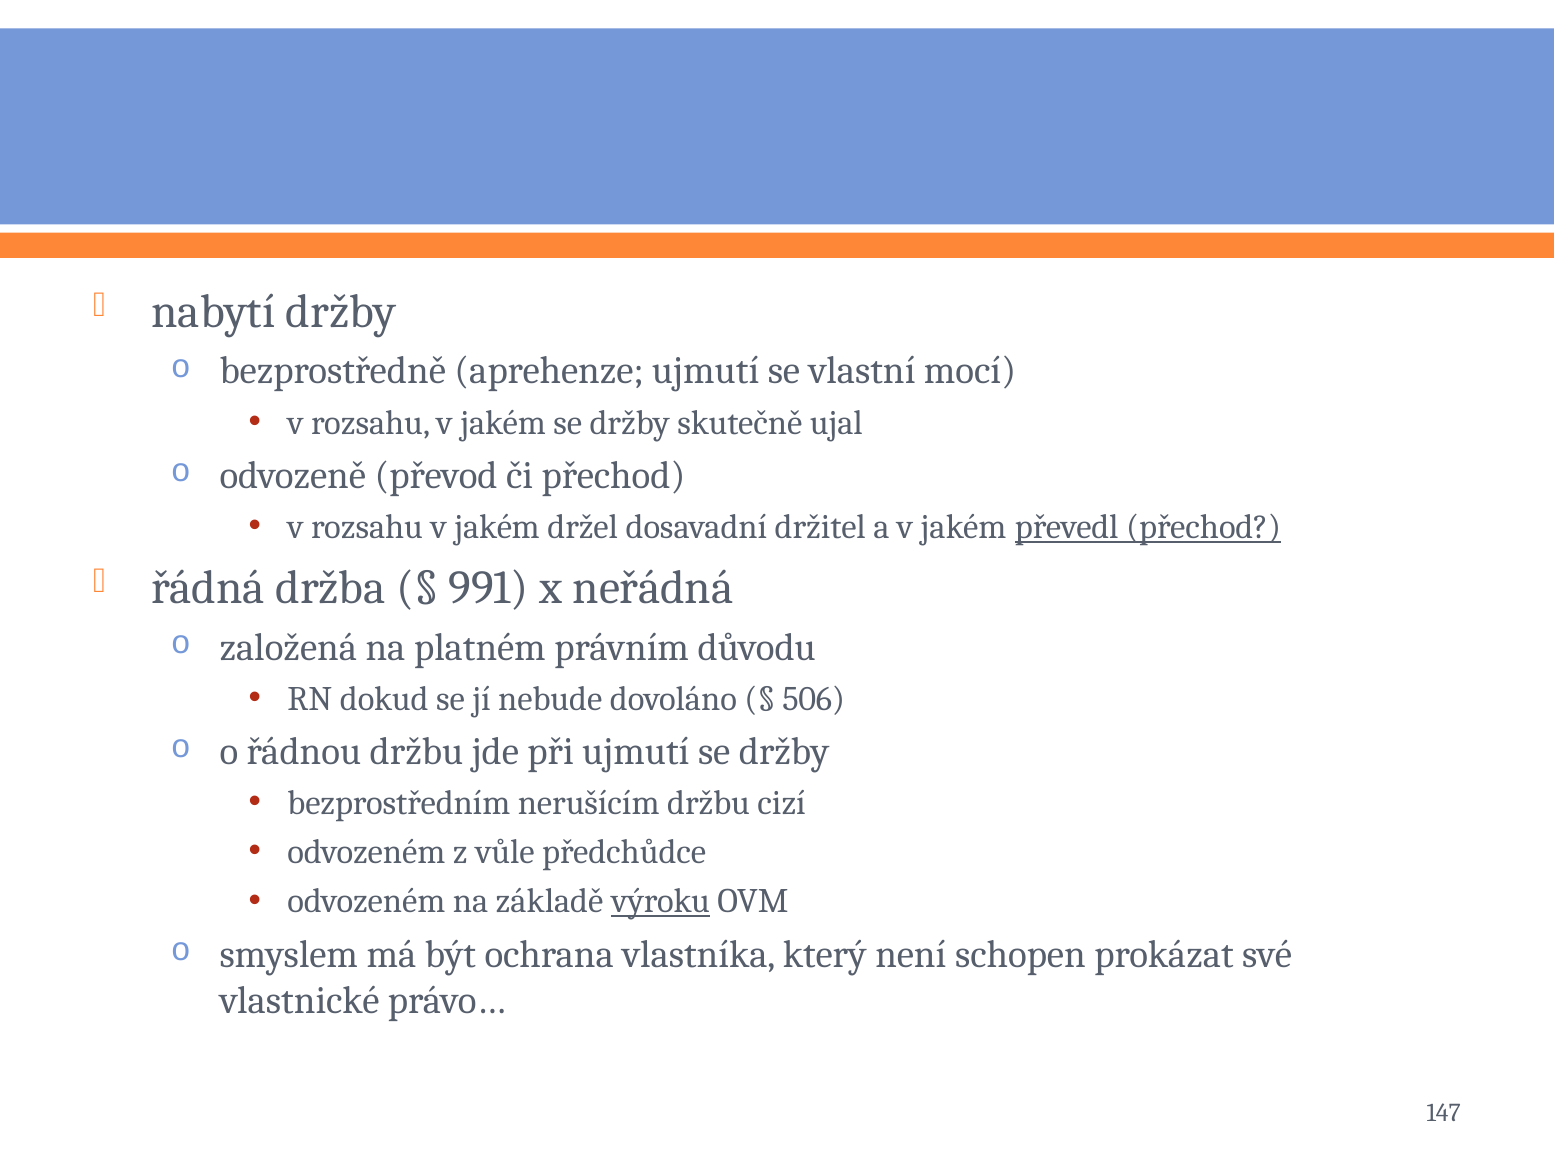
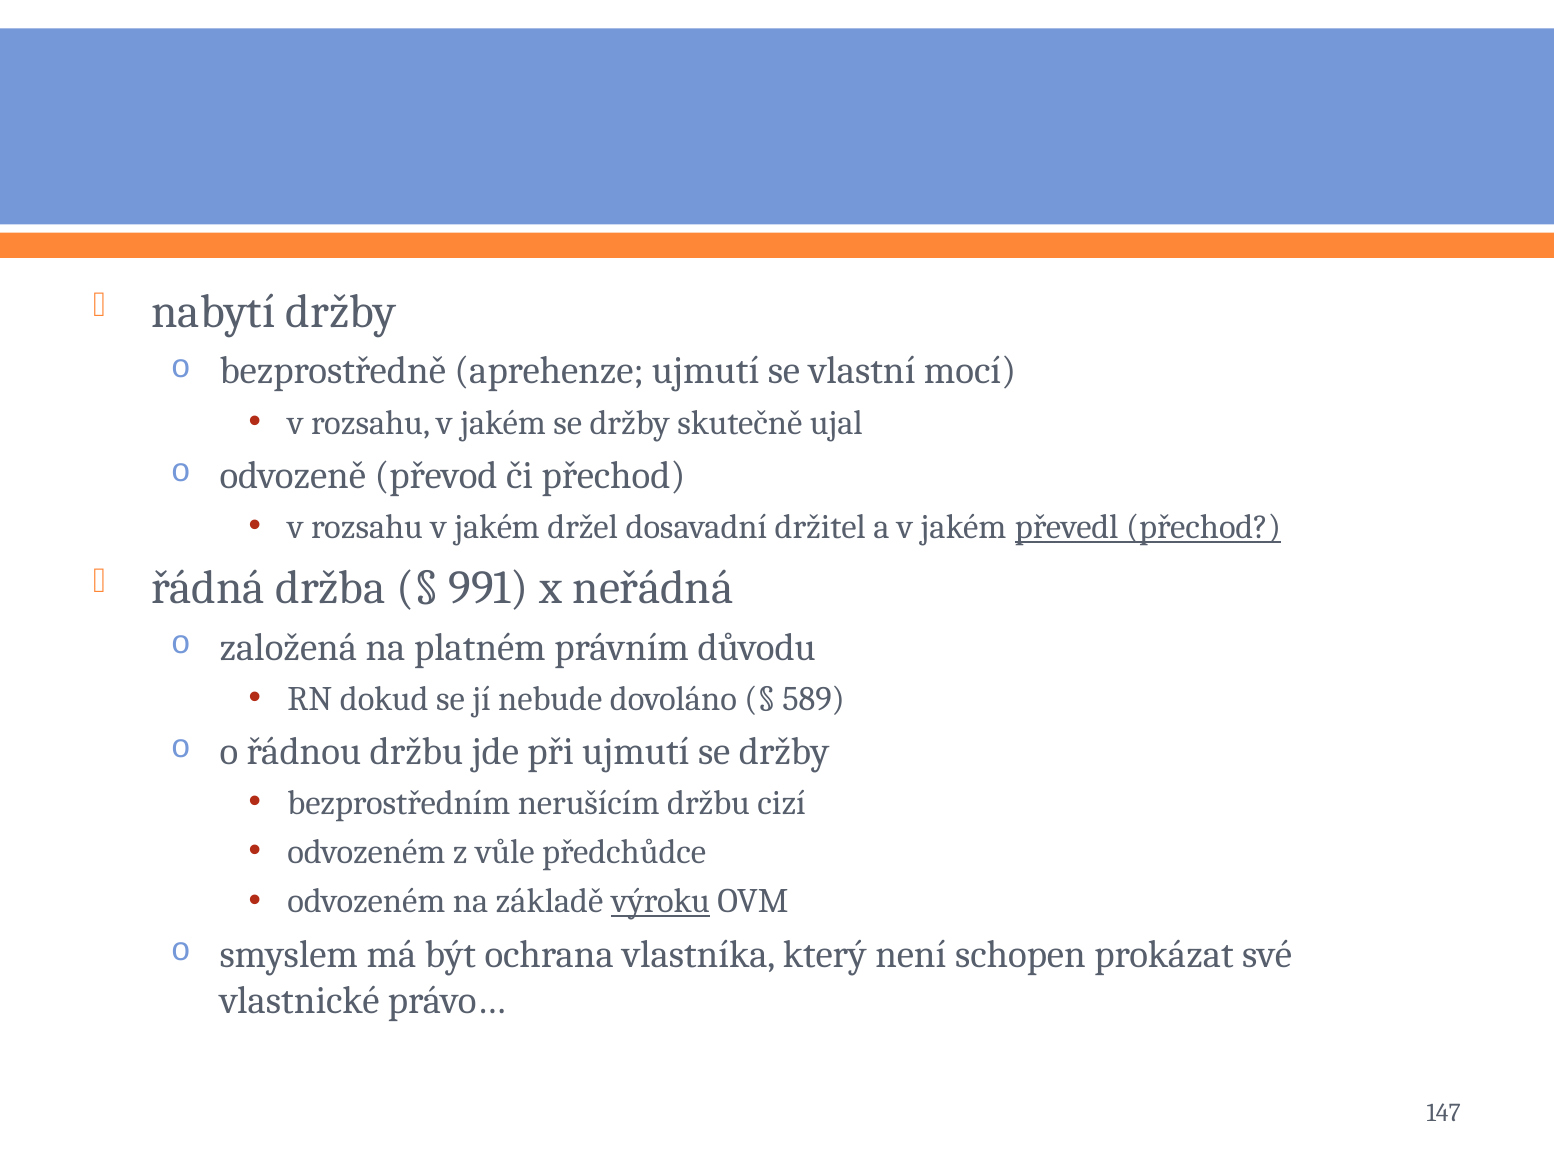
506: 506 -> 589
